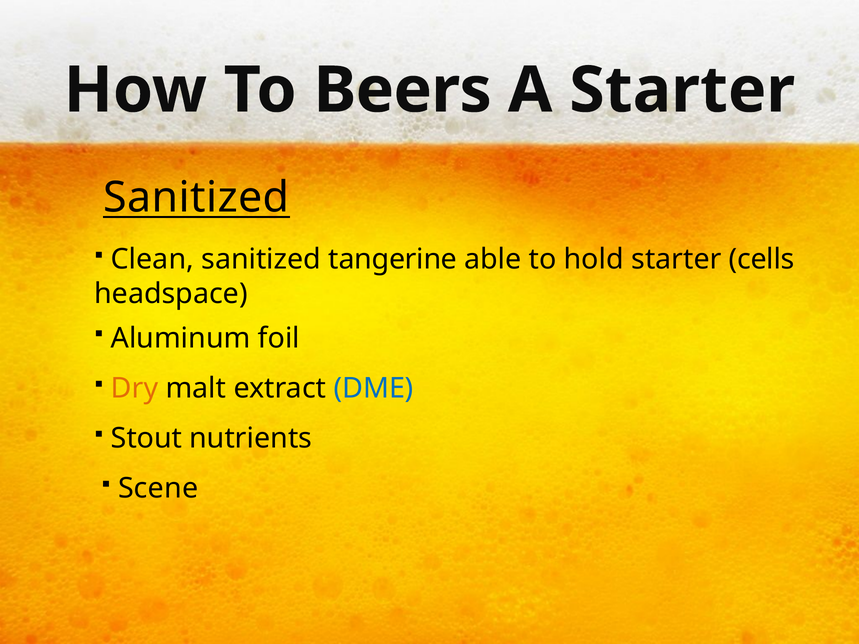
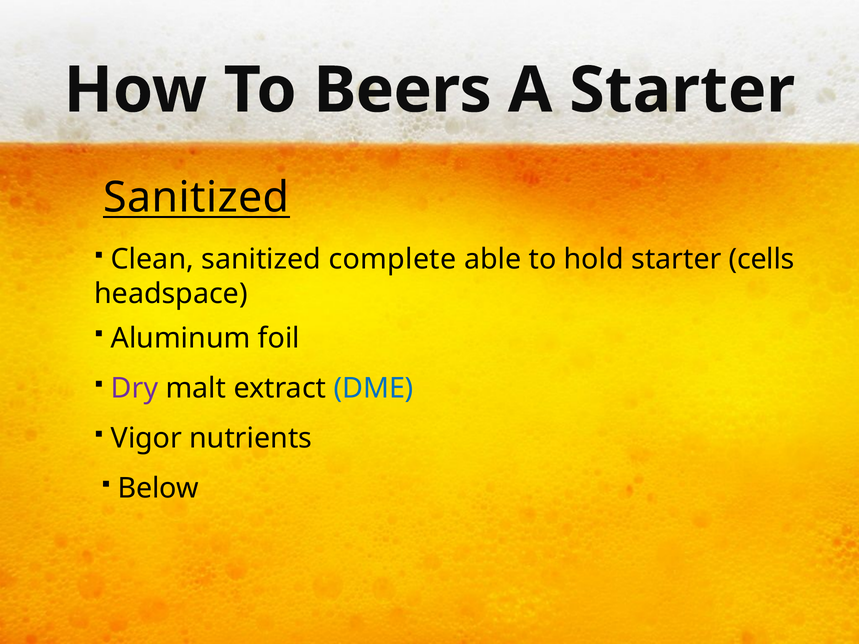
tangerine: tangerine -> complete
Dry colour: orange -> purple
Stout: Stout -> Vigor
Scene: Scene -> Below
